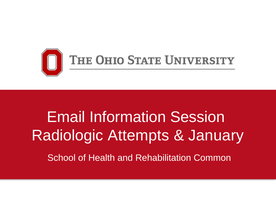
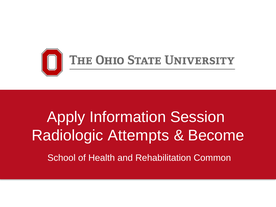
Email: Email -> Apply
January: January -> Become
